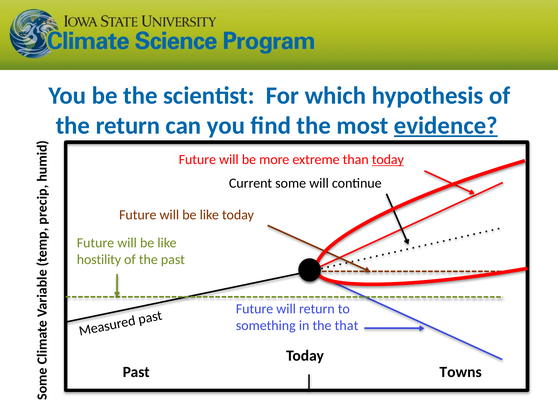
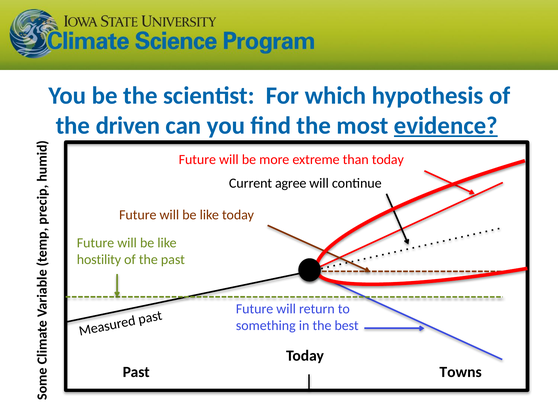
the return: return -> driven
today at (388, 160) underline: present -> none
some: some -> agree
that: that -> best
